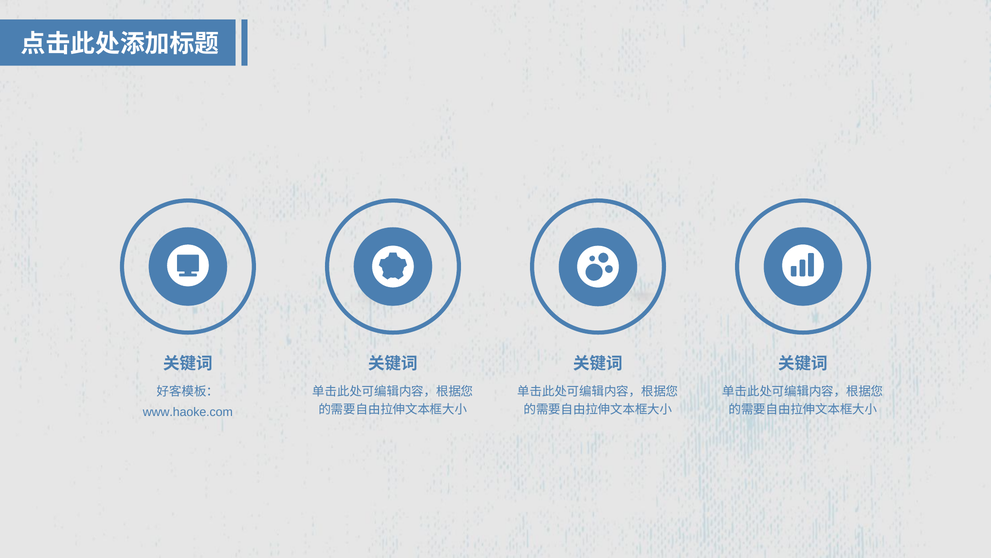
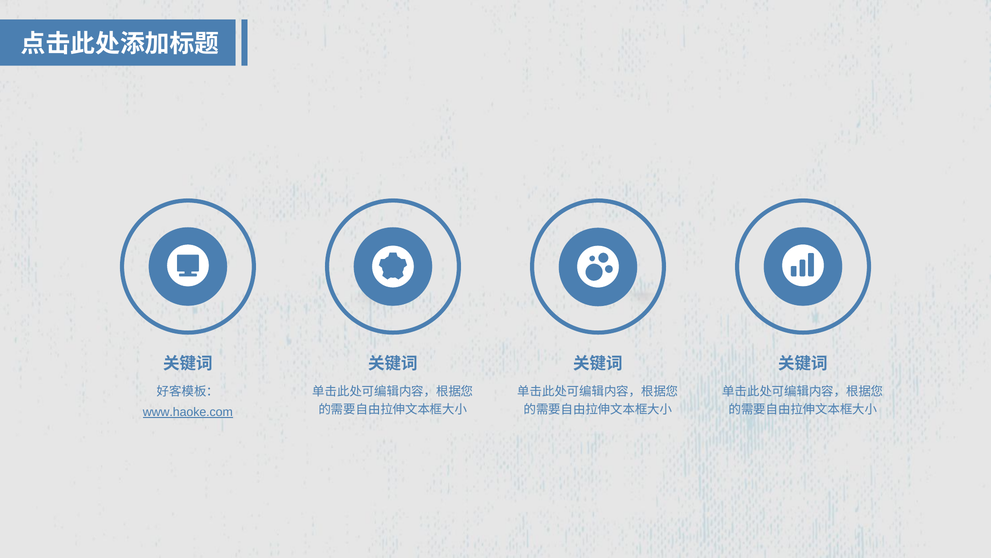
www.haoke.com underline: none -> present
